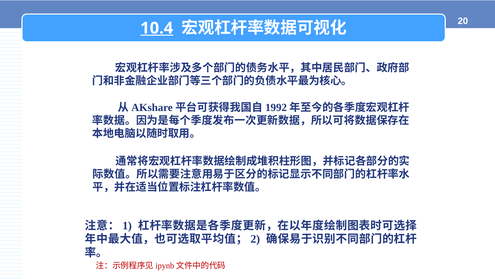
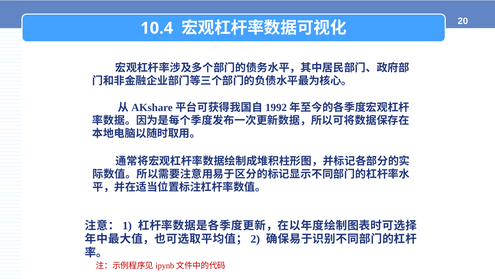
10.4 underline: present -> none
